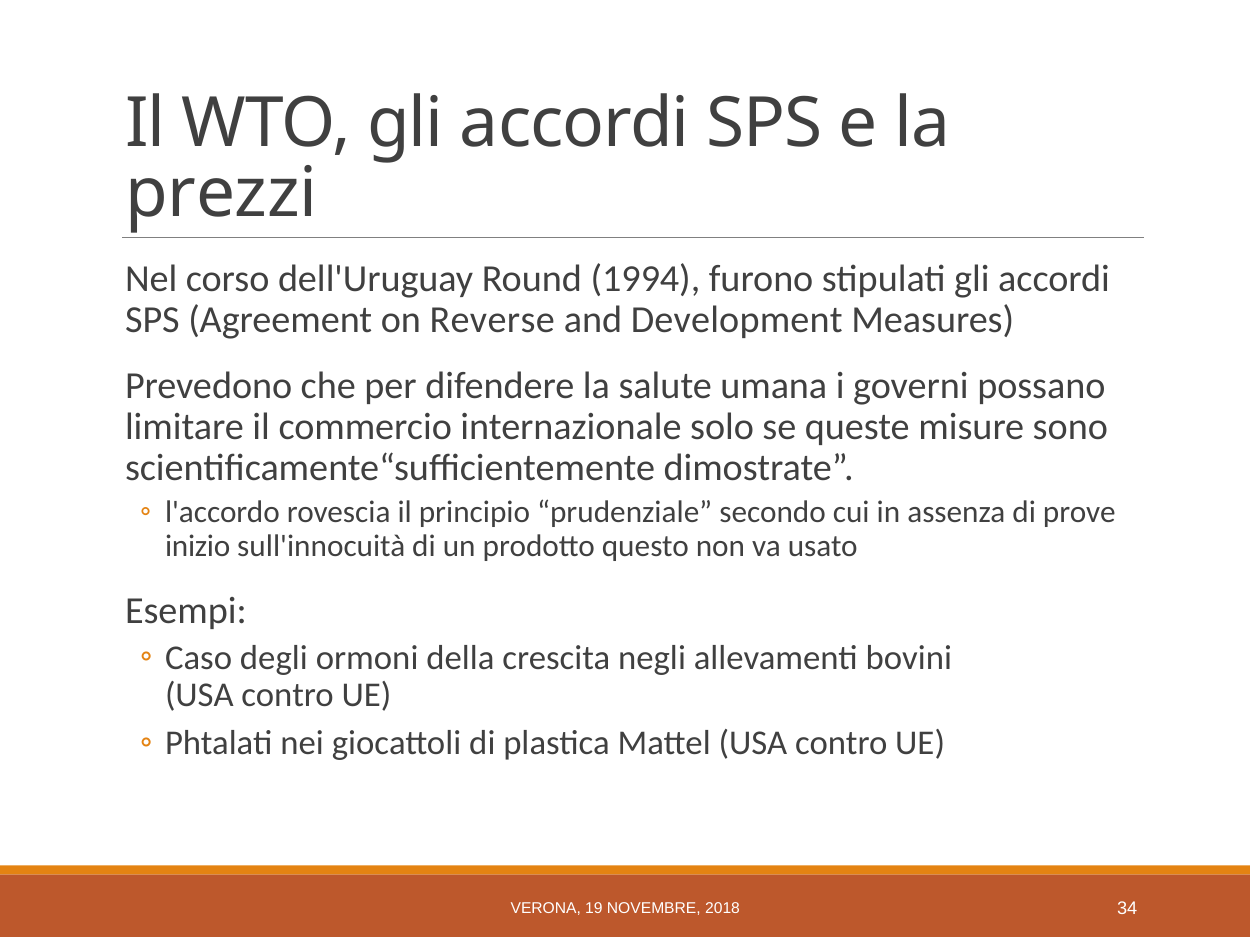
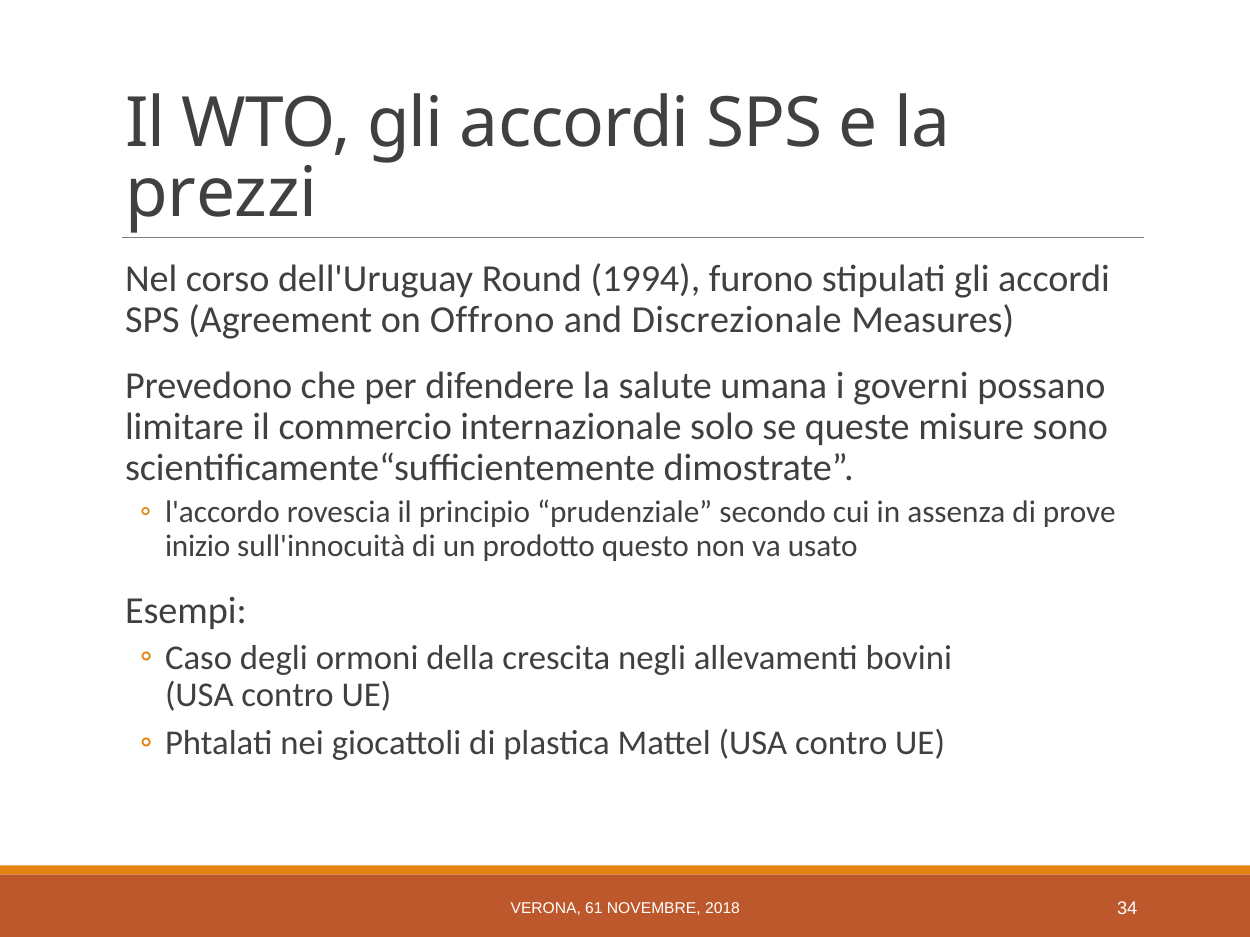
Reverse: Reverse -> Offrono
Development: Development -> Discrezionale
19: 19 -> 61
